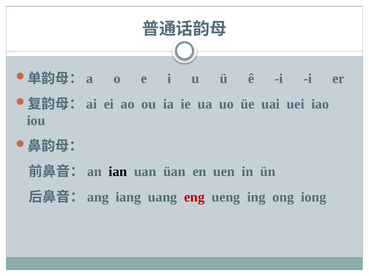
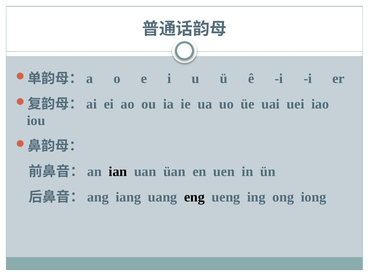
eng colour: red -> black
